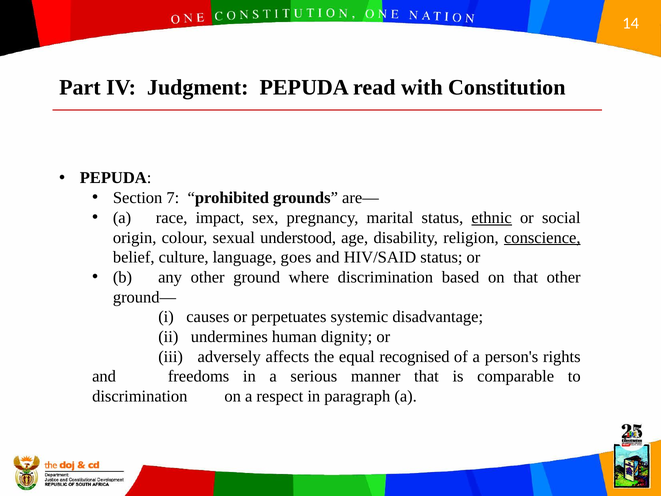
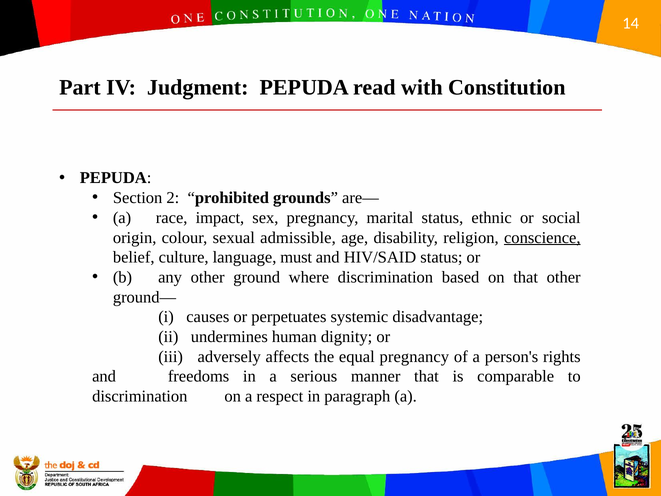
7: 7 -> 2
ethnic underline: present -> none
understood: understood -> admissible
goes: goes -> must
equal recognised: recognised -> pregnancy
